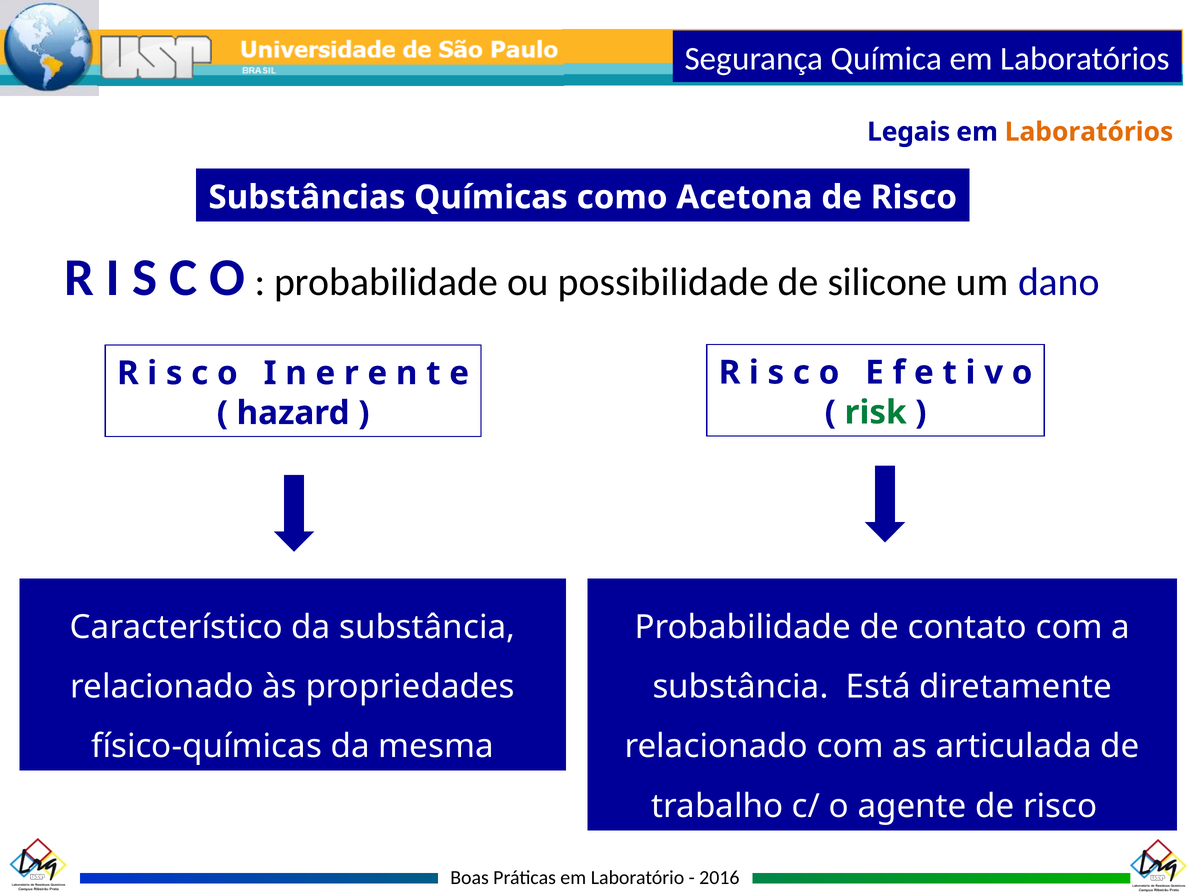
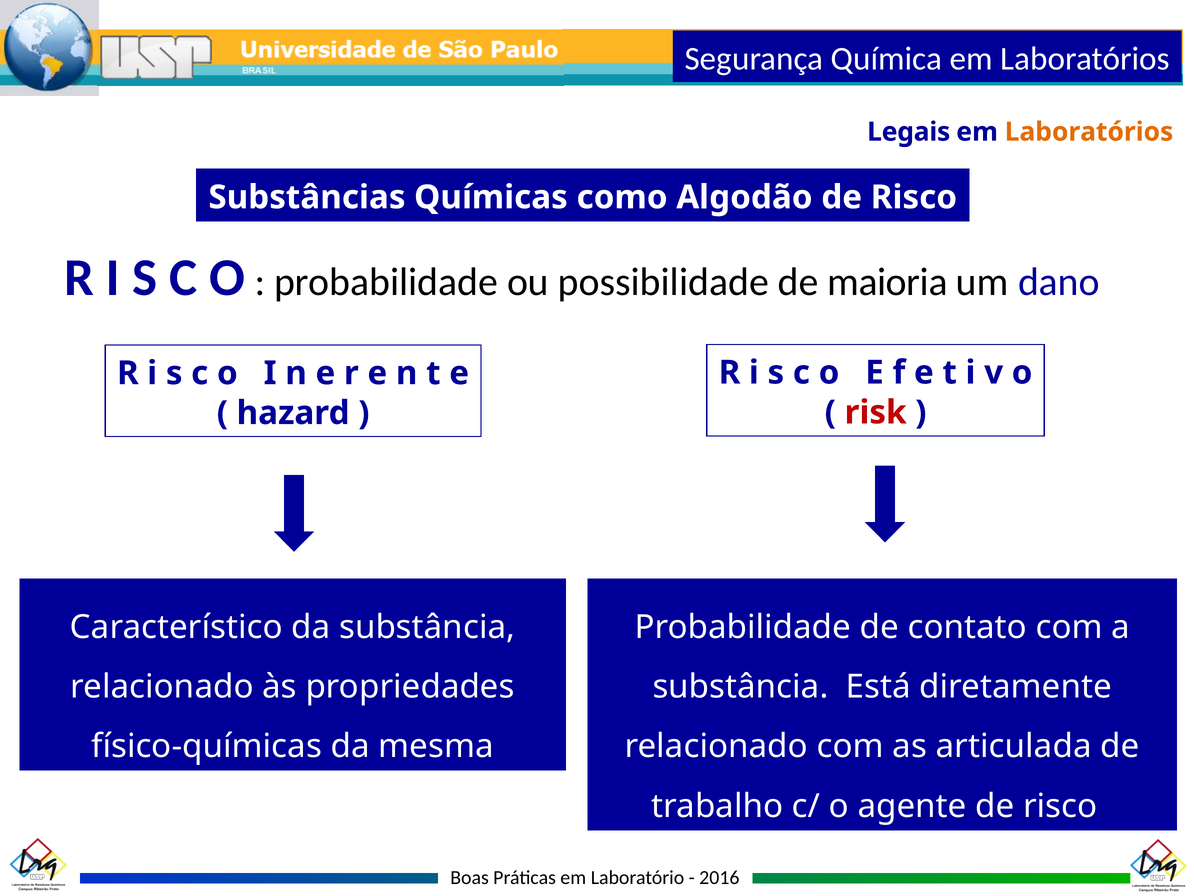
Acetona: Acetona -> Algodão
silicone: silicone -> maioria
risk colour: green -> red
